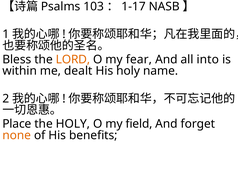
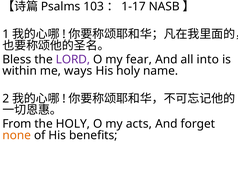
LORD colour: orange -> purple
dealt: dealt -> ways
Place: Place -> From
field: field -> acts
